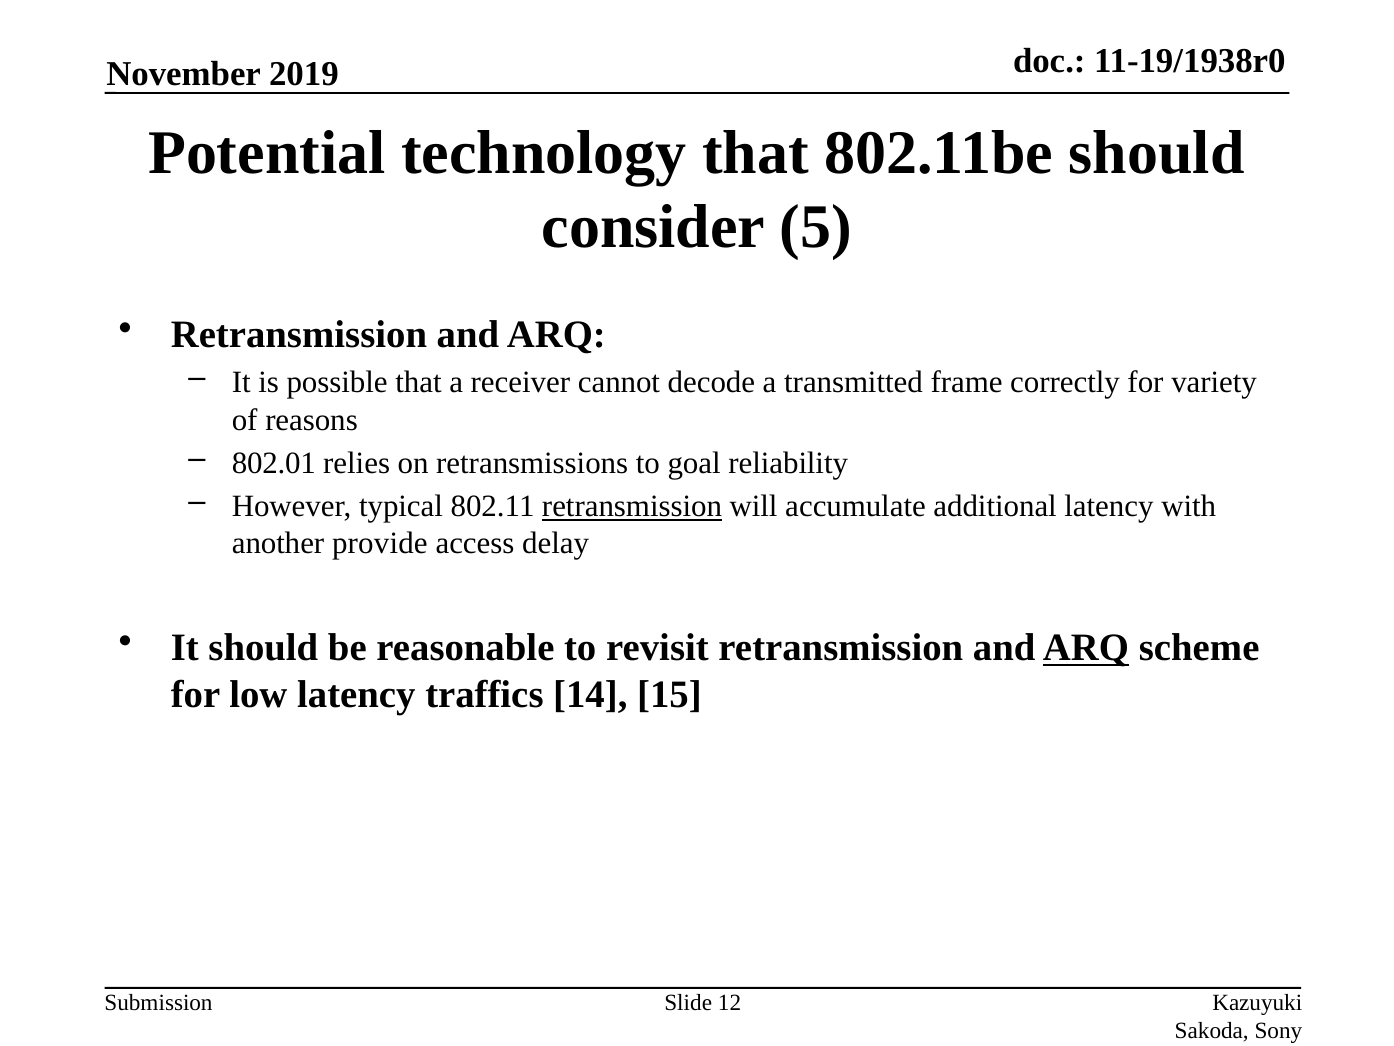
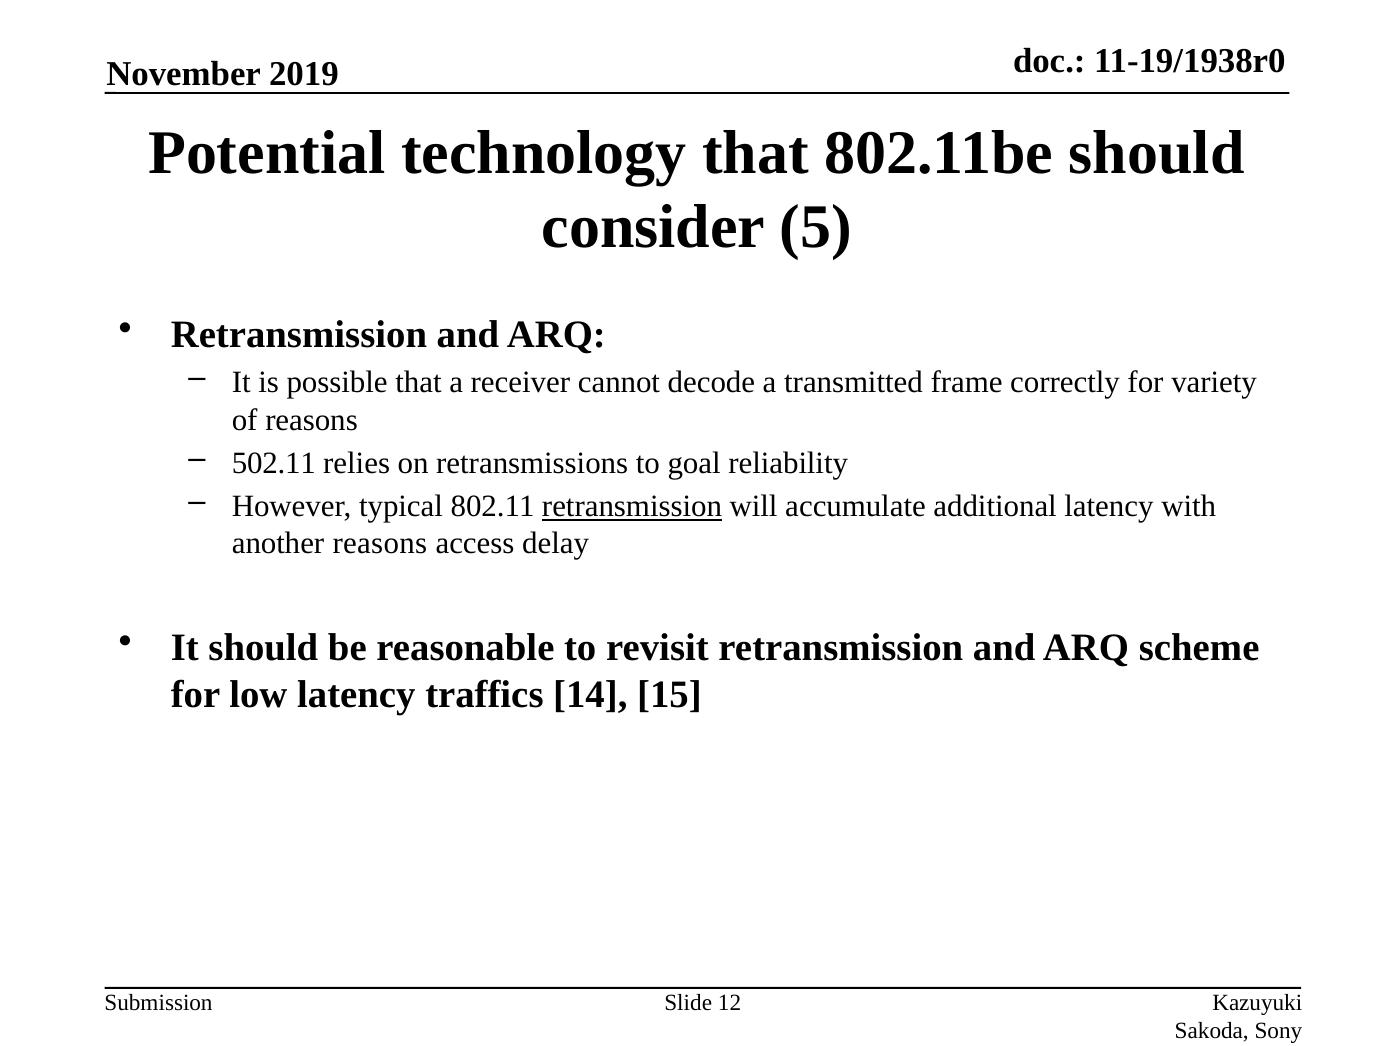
802.01: 802.01 -> 502.11
another provide: provide -> reasons
ARQ at (1086, 648) underline: present -> none
